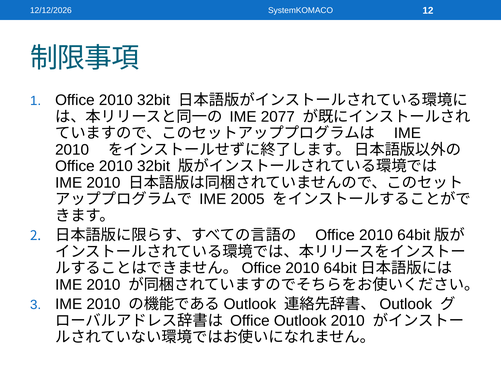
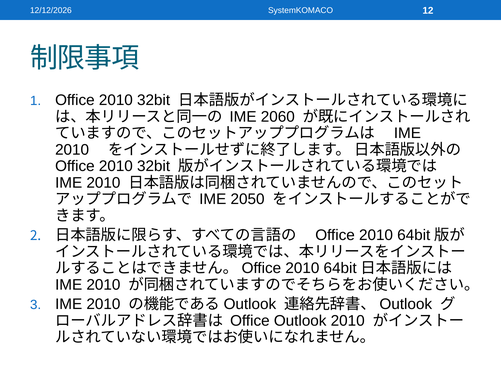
2077: 2077 -> 2060
2005: 2005 -> 2050
